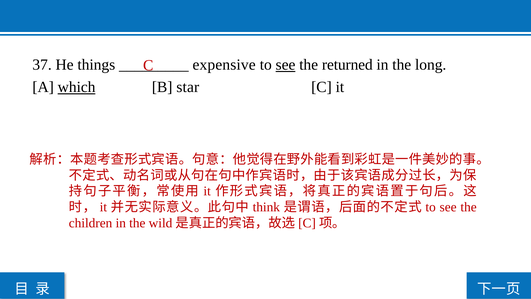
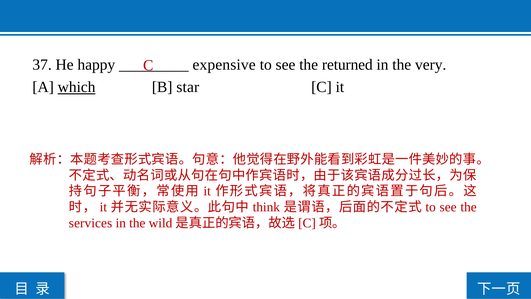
things: things -> happy
see at (286, 65) underline: present -> none
long: long -> very
children: children -> services
